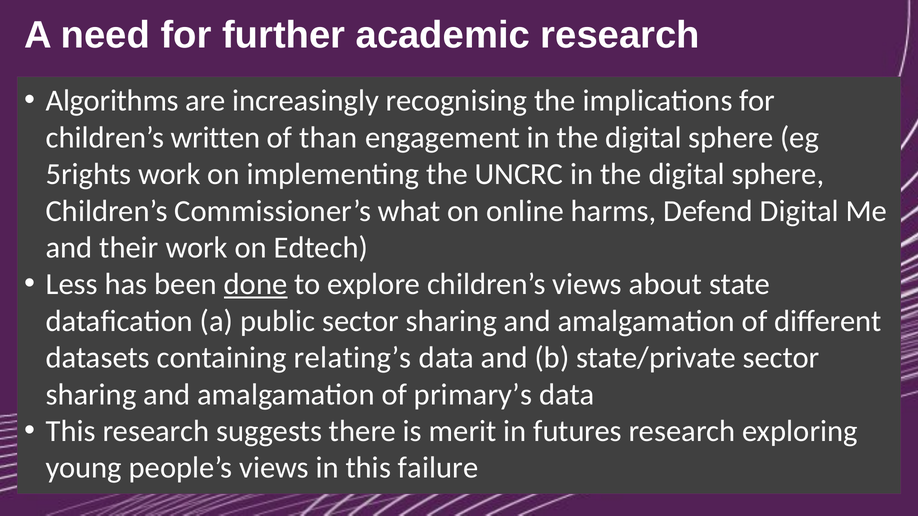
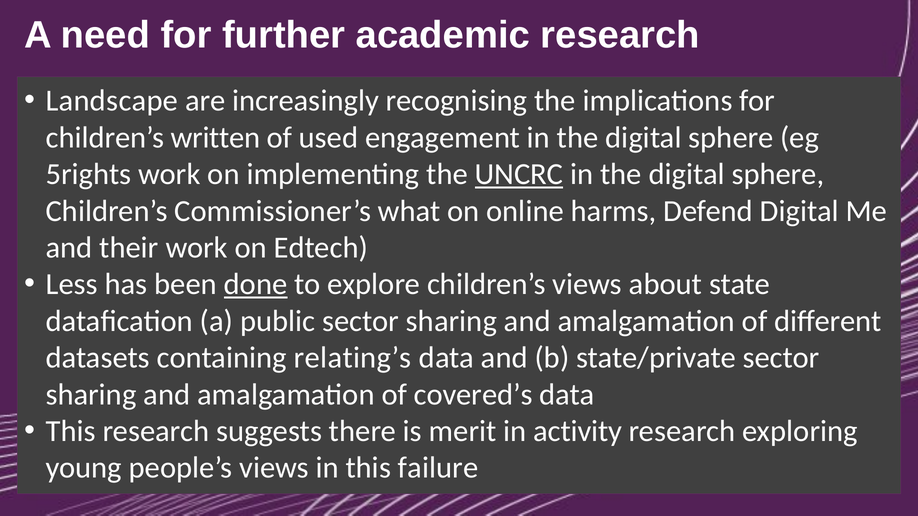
Algorithms: Algorithms -> Landscape
than: than -> used
UNCRC underline: none -> present
primary’s: primary’s -> covered’s
futures: futures -> activity
